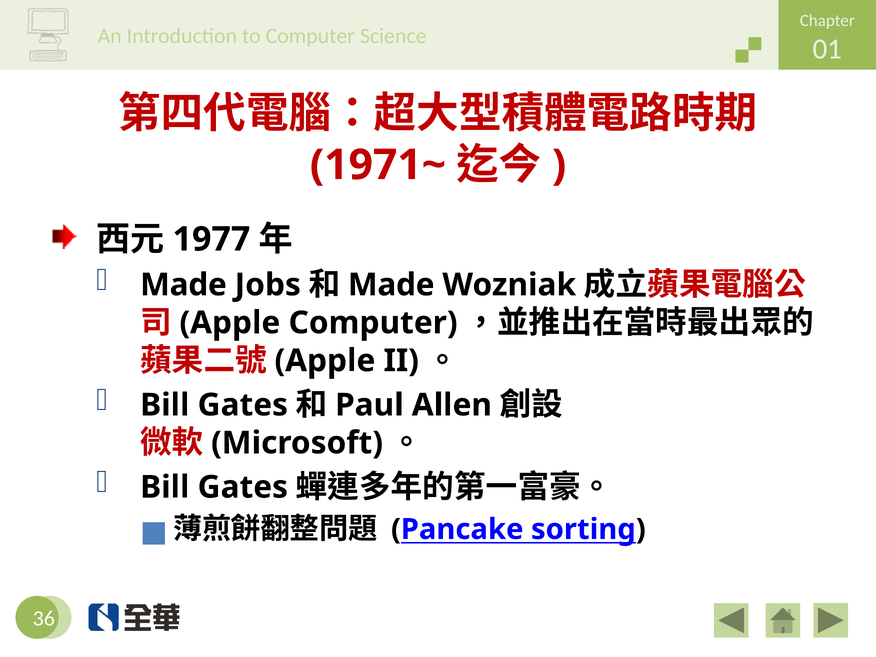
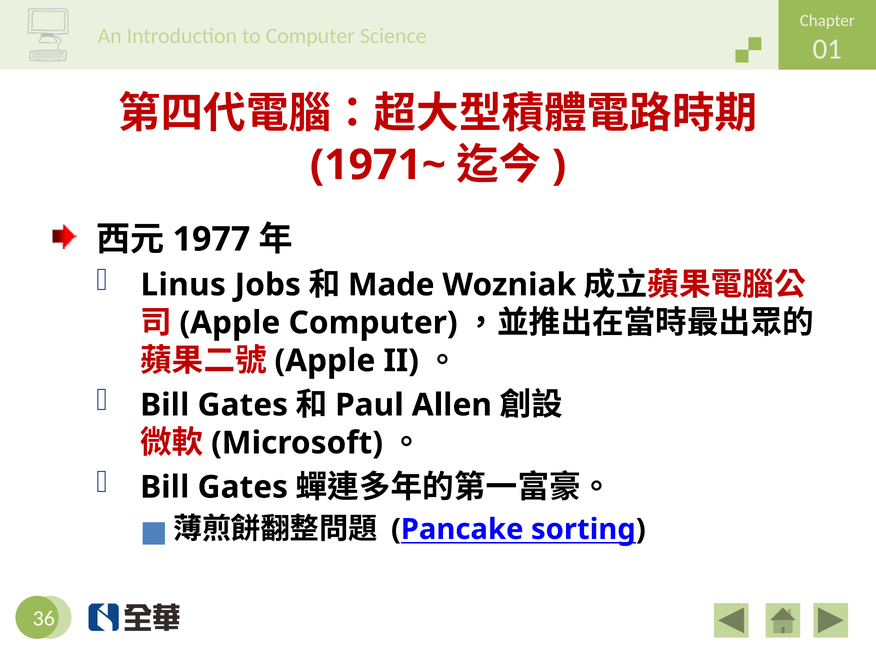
Made at (183, 285): Made -> Linus
